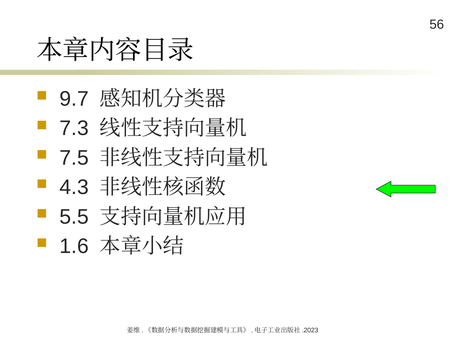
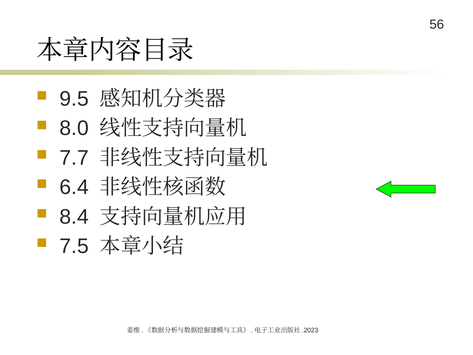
9.7: 9.7 -> 9.5
7.3: 7.3 -> 8.0
7.5: 7.5 -> 7.7
4.3: 4.3 -> 6.4
5.5: 5.5 -> 8.4
1.6: 1.6 -> 7.5
